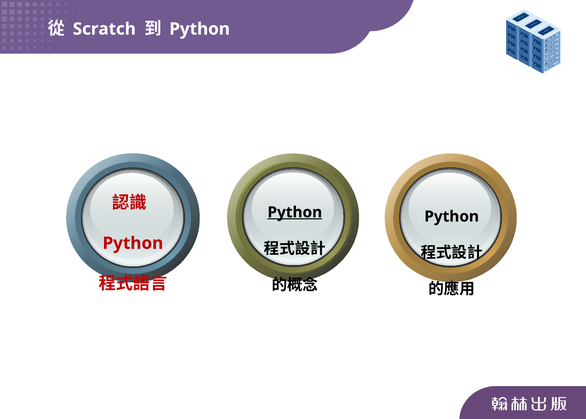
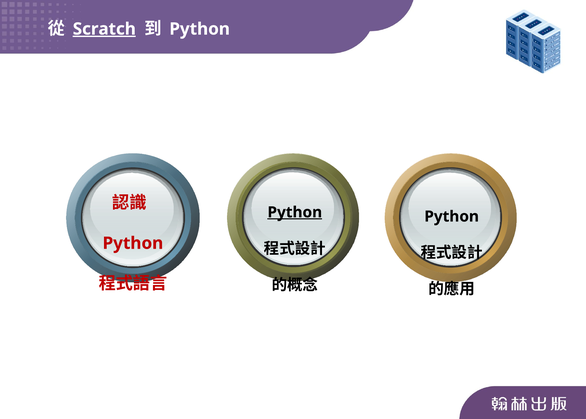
Scratch underline: none -> present
